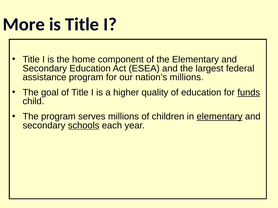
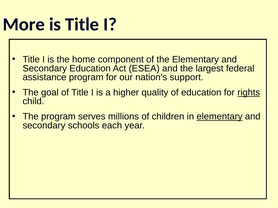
nation’s millions: millions -> support
funds: funds -> rights
schools underline: present -> none
